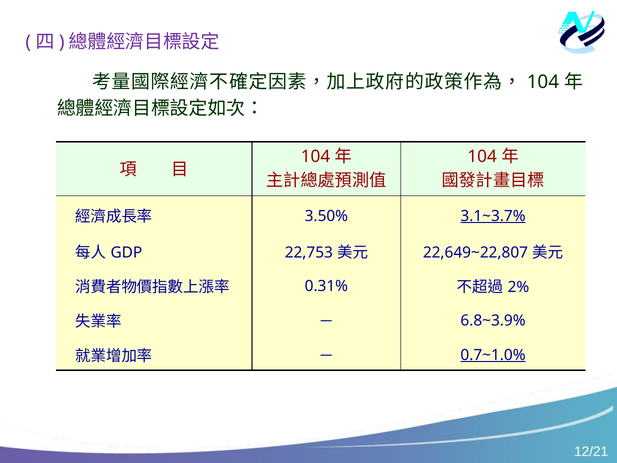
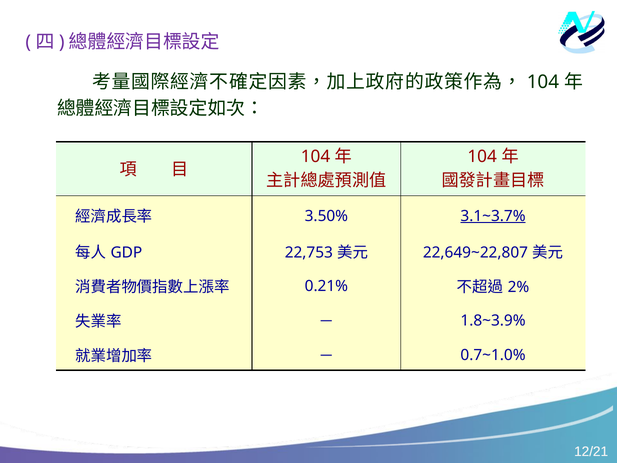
0.31%: 0.31% -> 0.21%
6.8~3.9%: 6.8~3.9% -> 1.8~3.9%
0.7~1.0% underline: present -> none
